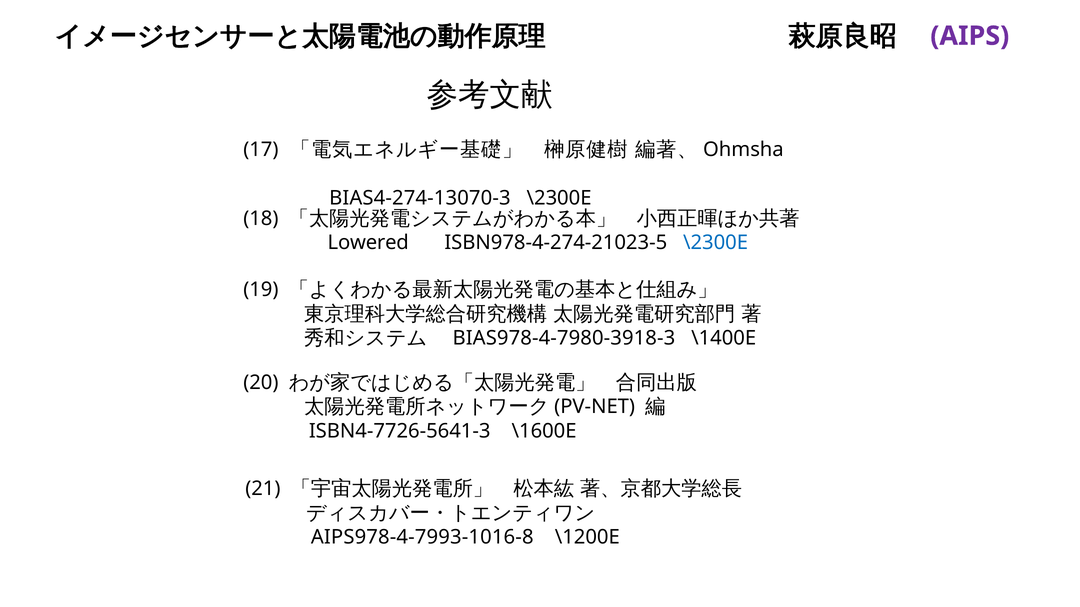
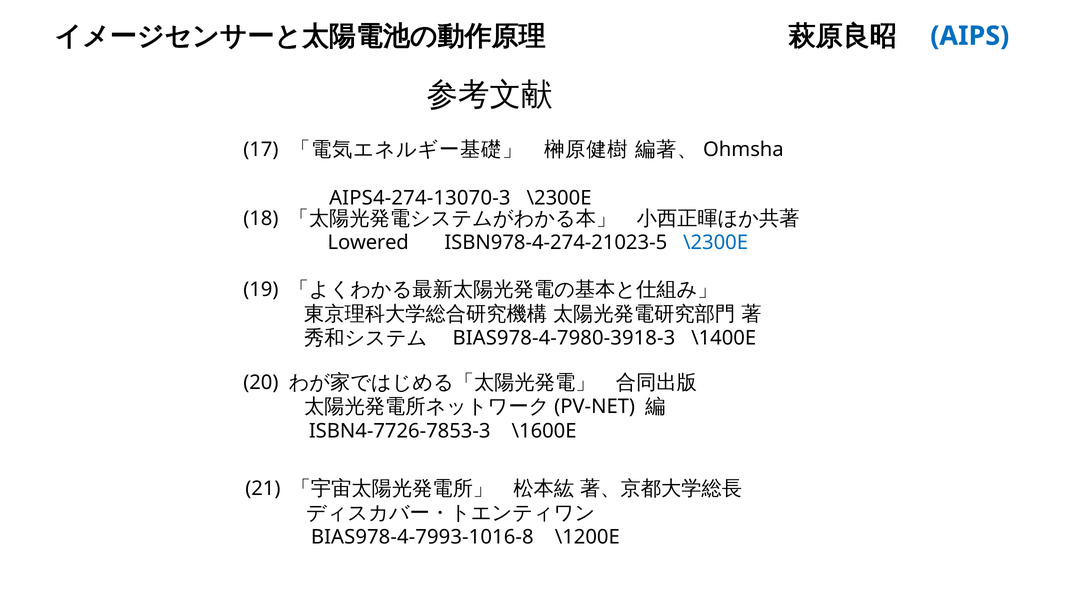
AIPS colour: purple -> blue
BIAS4-274-13070-3: BIAS4-274-13070-3 -> AIPS4-274-13070-3
ISBN4-7726-5641-3: ISBN4-7726-5641-3 -> ISBN4-7726-7853-3
AIPS978-4-7993-1016-8: AIPS978-4-7993-1016-8 -> BIAS978-4-7993-1016-8
